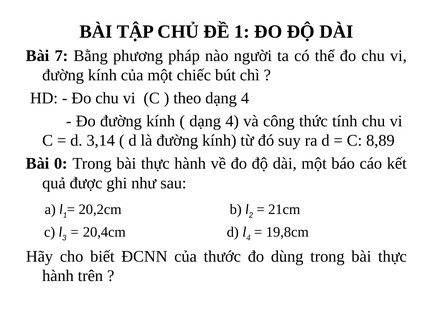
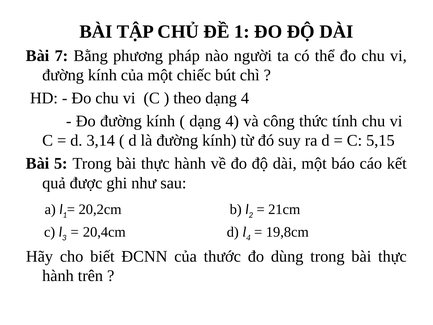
8,89: 8,89 -> 5,15
0: 0 -> 5
